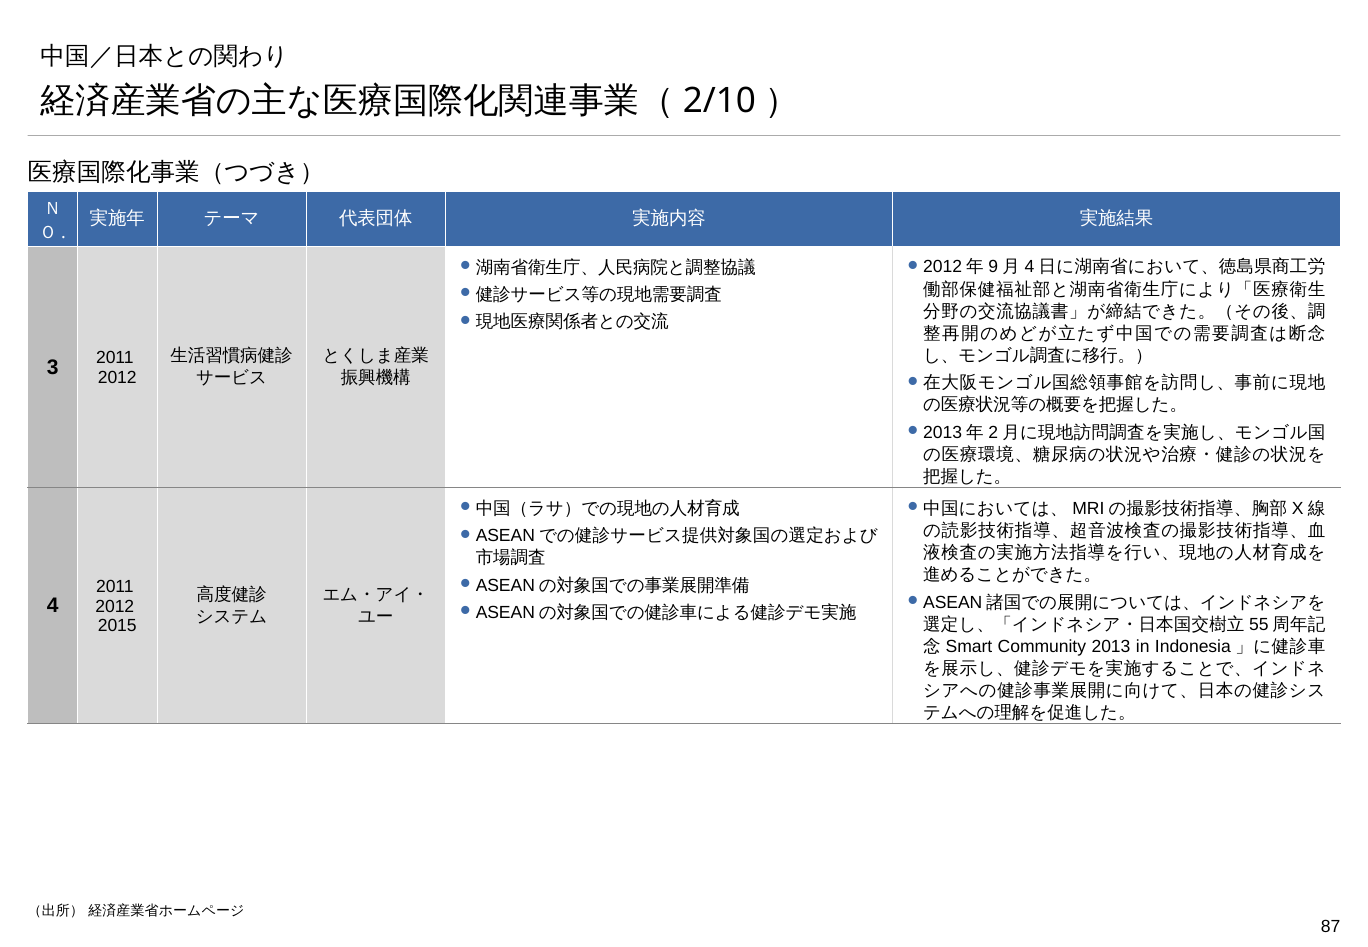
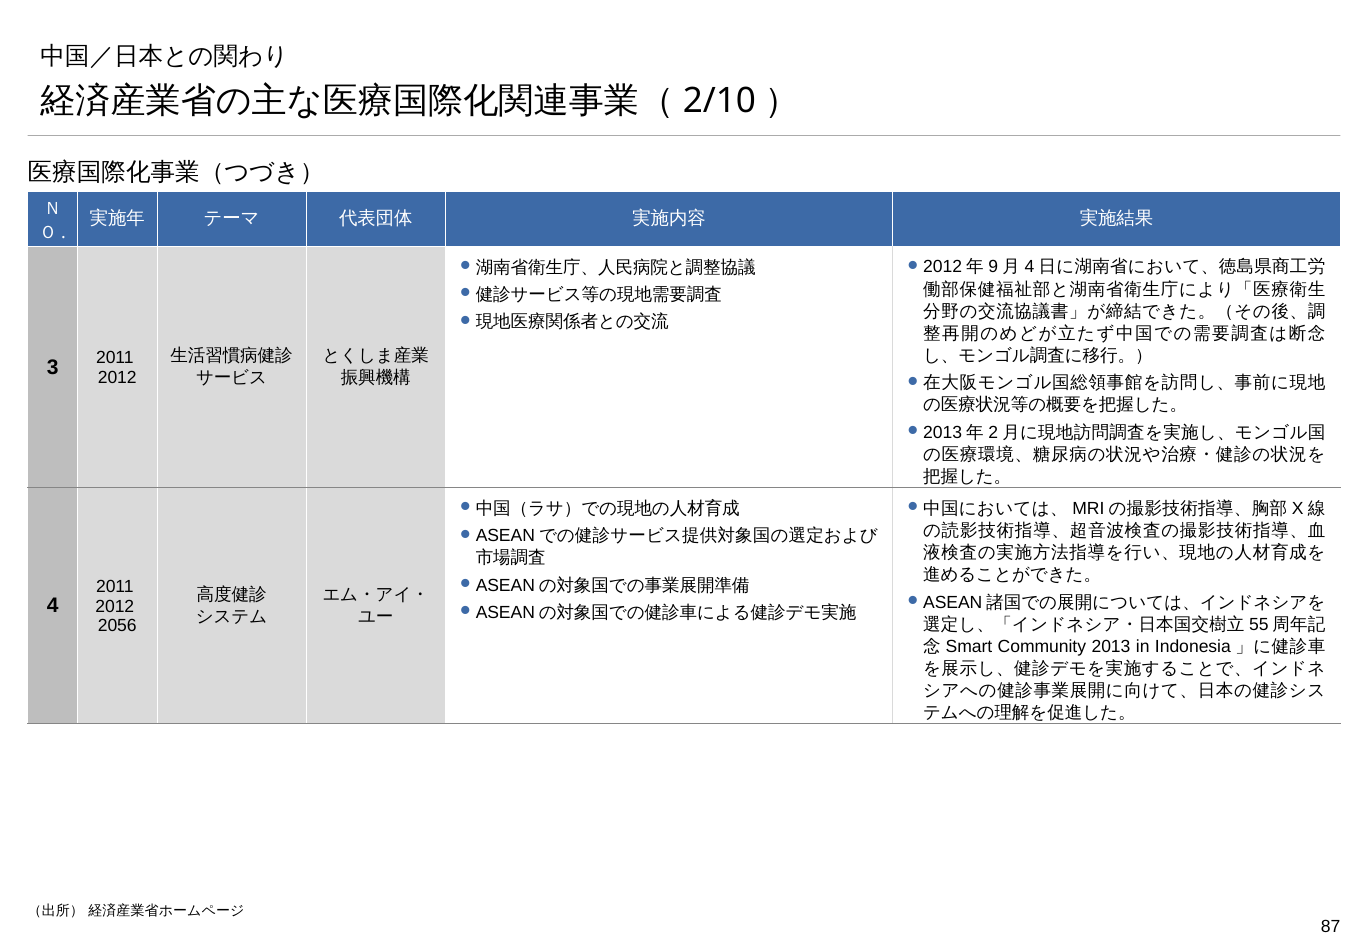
2015: 2015 -> 2056
